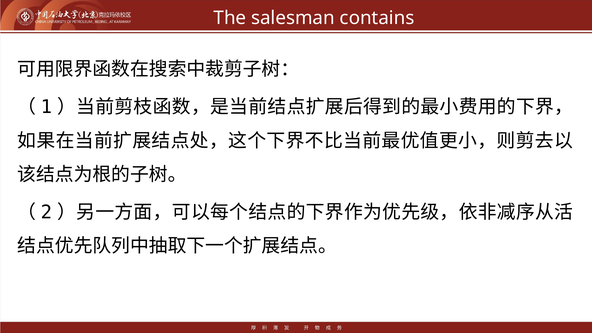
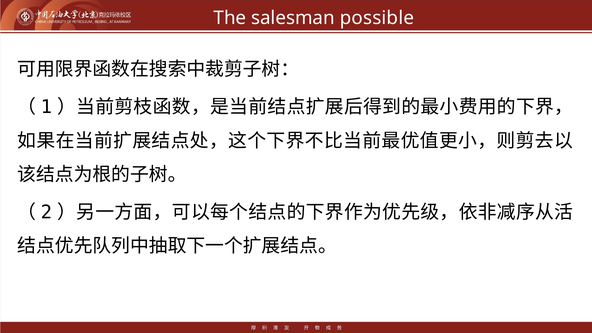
contains: contains -> possible
